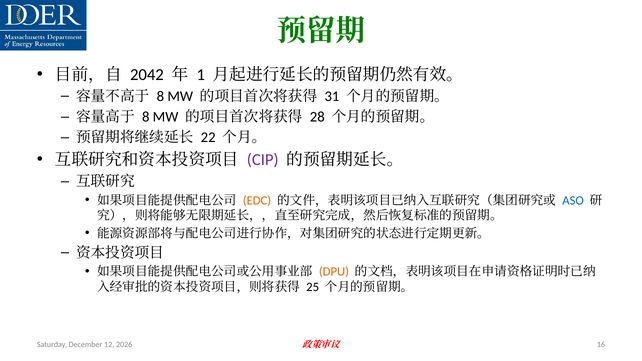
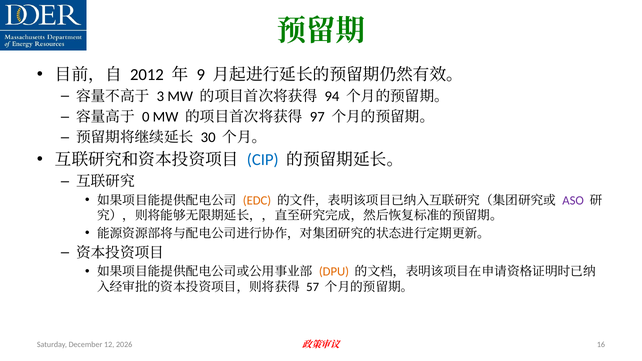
2042: 2042 -> 2012
1: 1 -> 9
8 at (160, 96): 8 -> 3
31: 31 -> 94
8 at (146, 117): 8 -> 0
28: 28 -> 97
22: 22 -> 30
CIP colour: purple -> blue
ASO colour: blue -> purple
25: 25 -> 57
